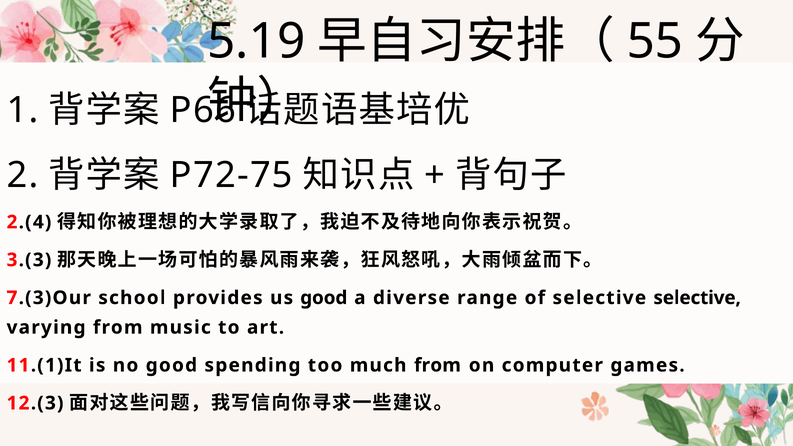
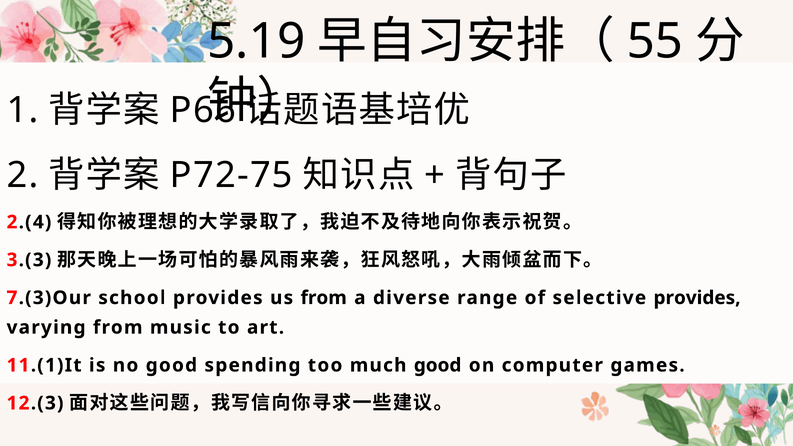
us good: good -> from
selective selective: selective -> provides
much from: from -> good
